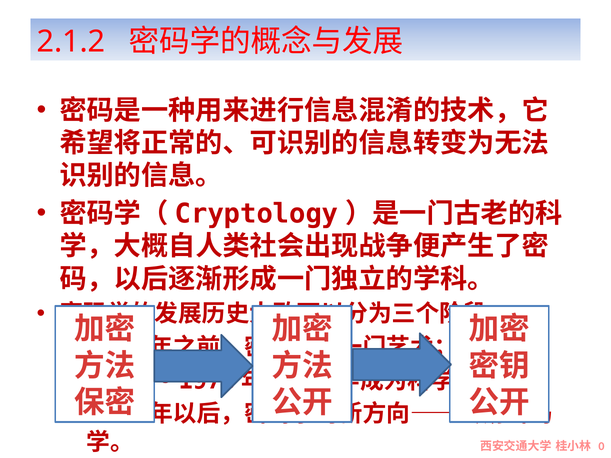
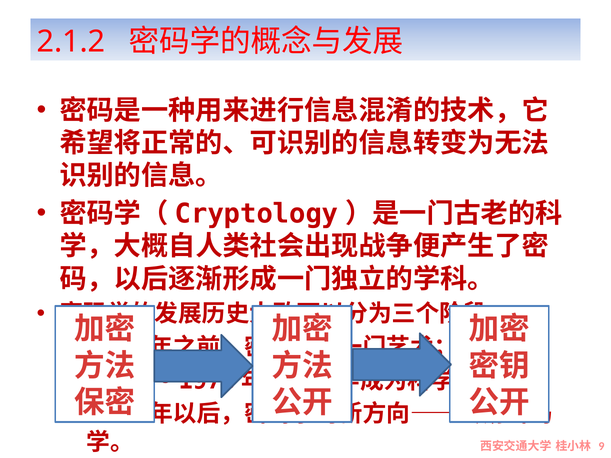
0: 0 -> 9
